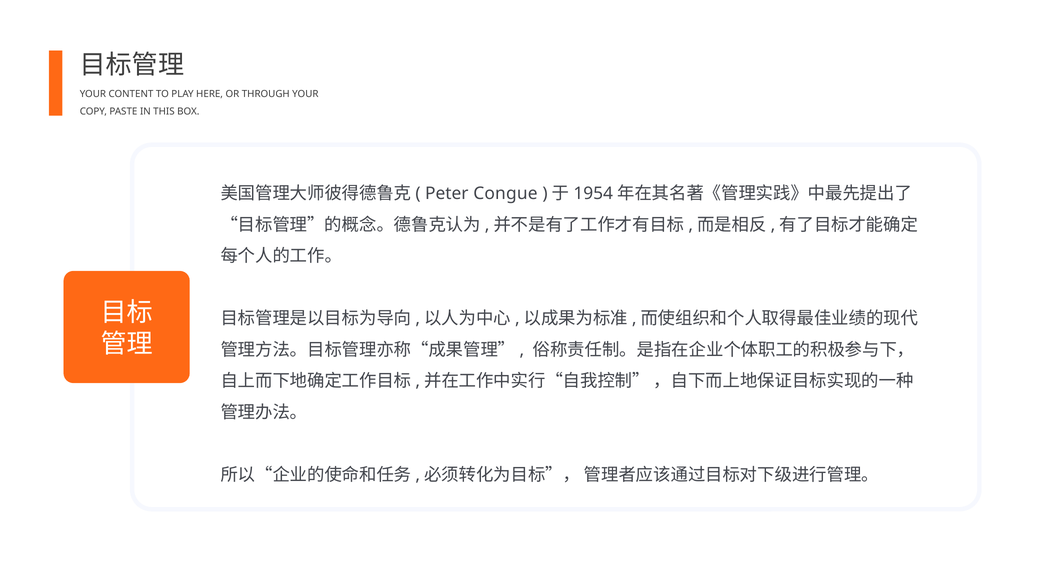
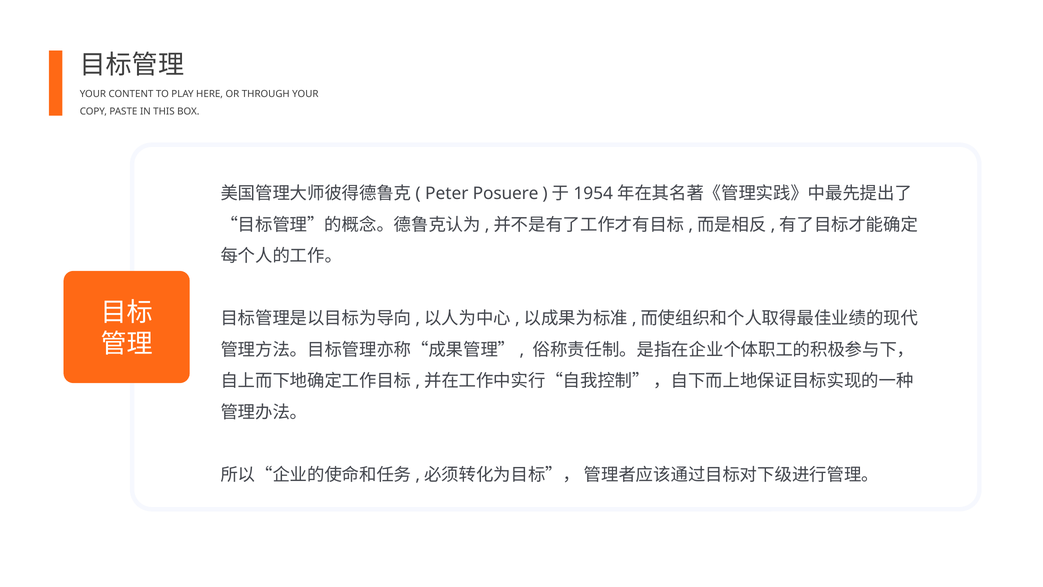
Congue: Congue -> Posuere
